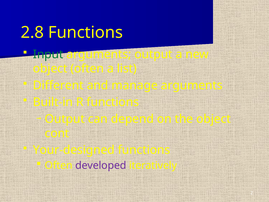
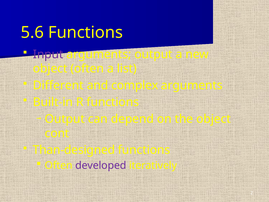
2.8: 2.8 -> 5.6
Input colour: green -> purple
manage: manage -> complex
Your-designed: Your-designed -> Than-designed
